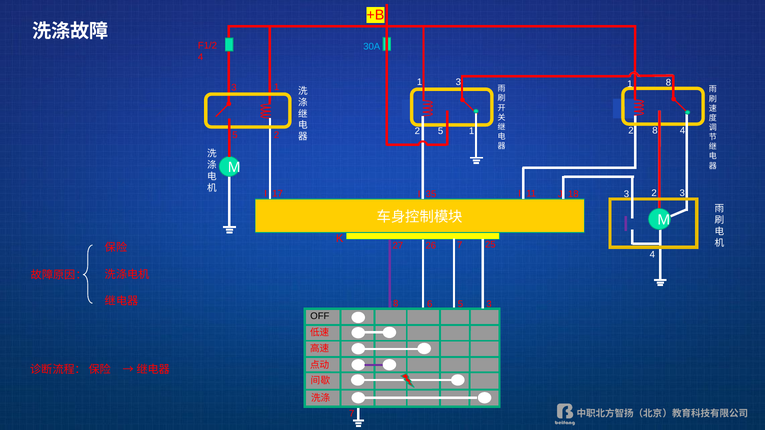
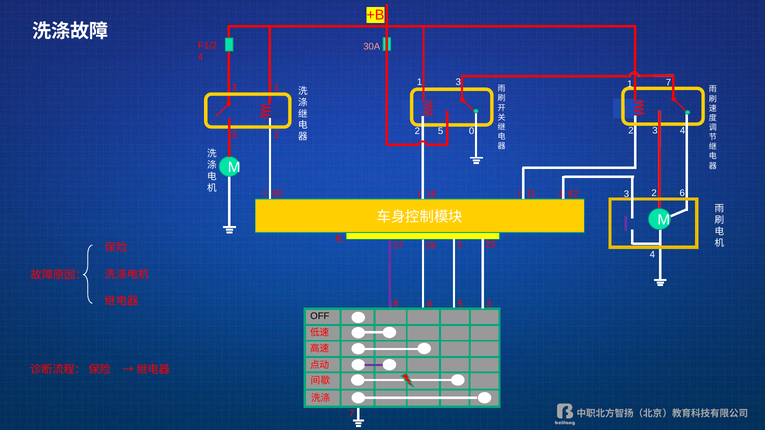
30A colour: light blue -> pink
1 8: 8 -> 7
8 at (655, 131): 8 -> 3
2 1: 1 -> 0
17: 17 -> 52
18: 18 -> 62
3 at (682, 193): 3 -> 6
35: 35 -> 16
26 7: 7 -> 2
